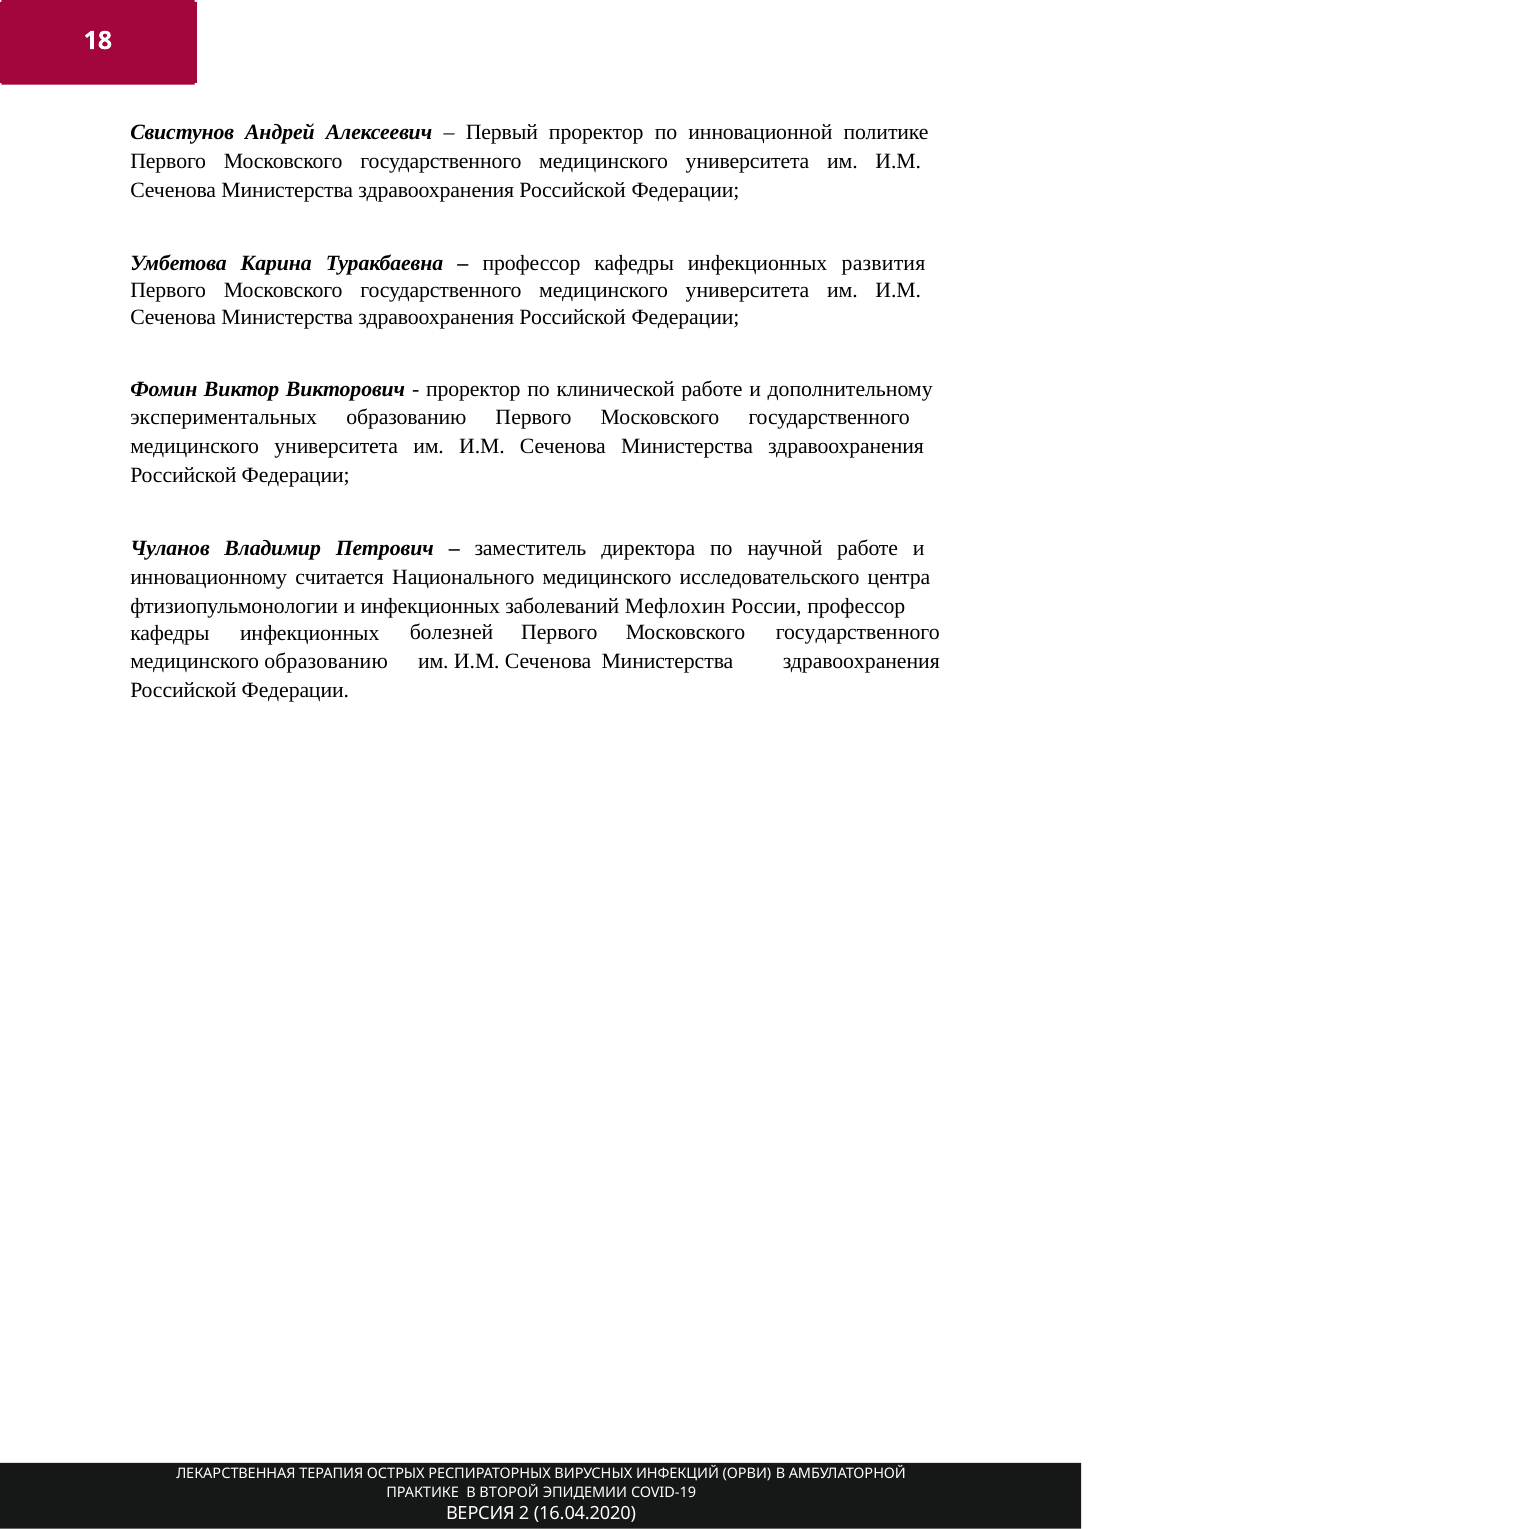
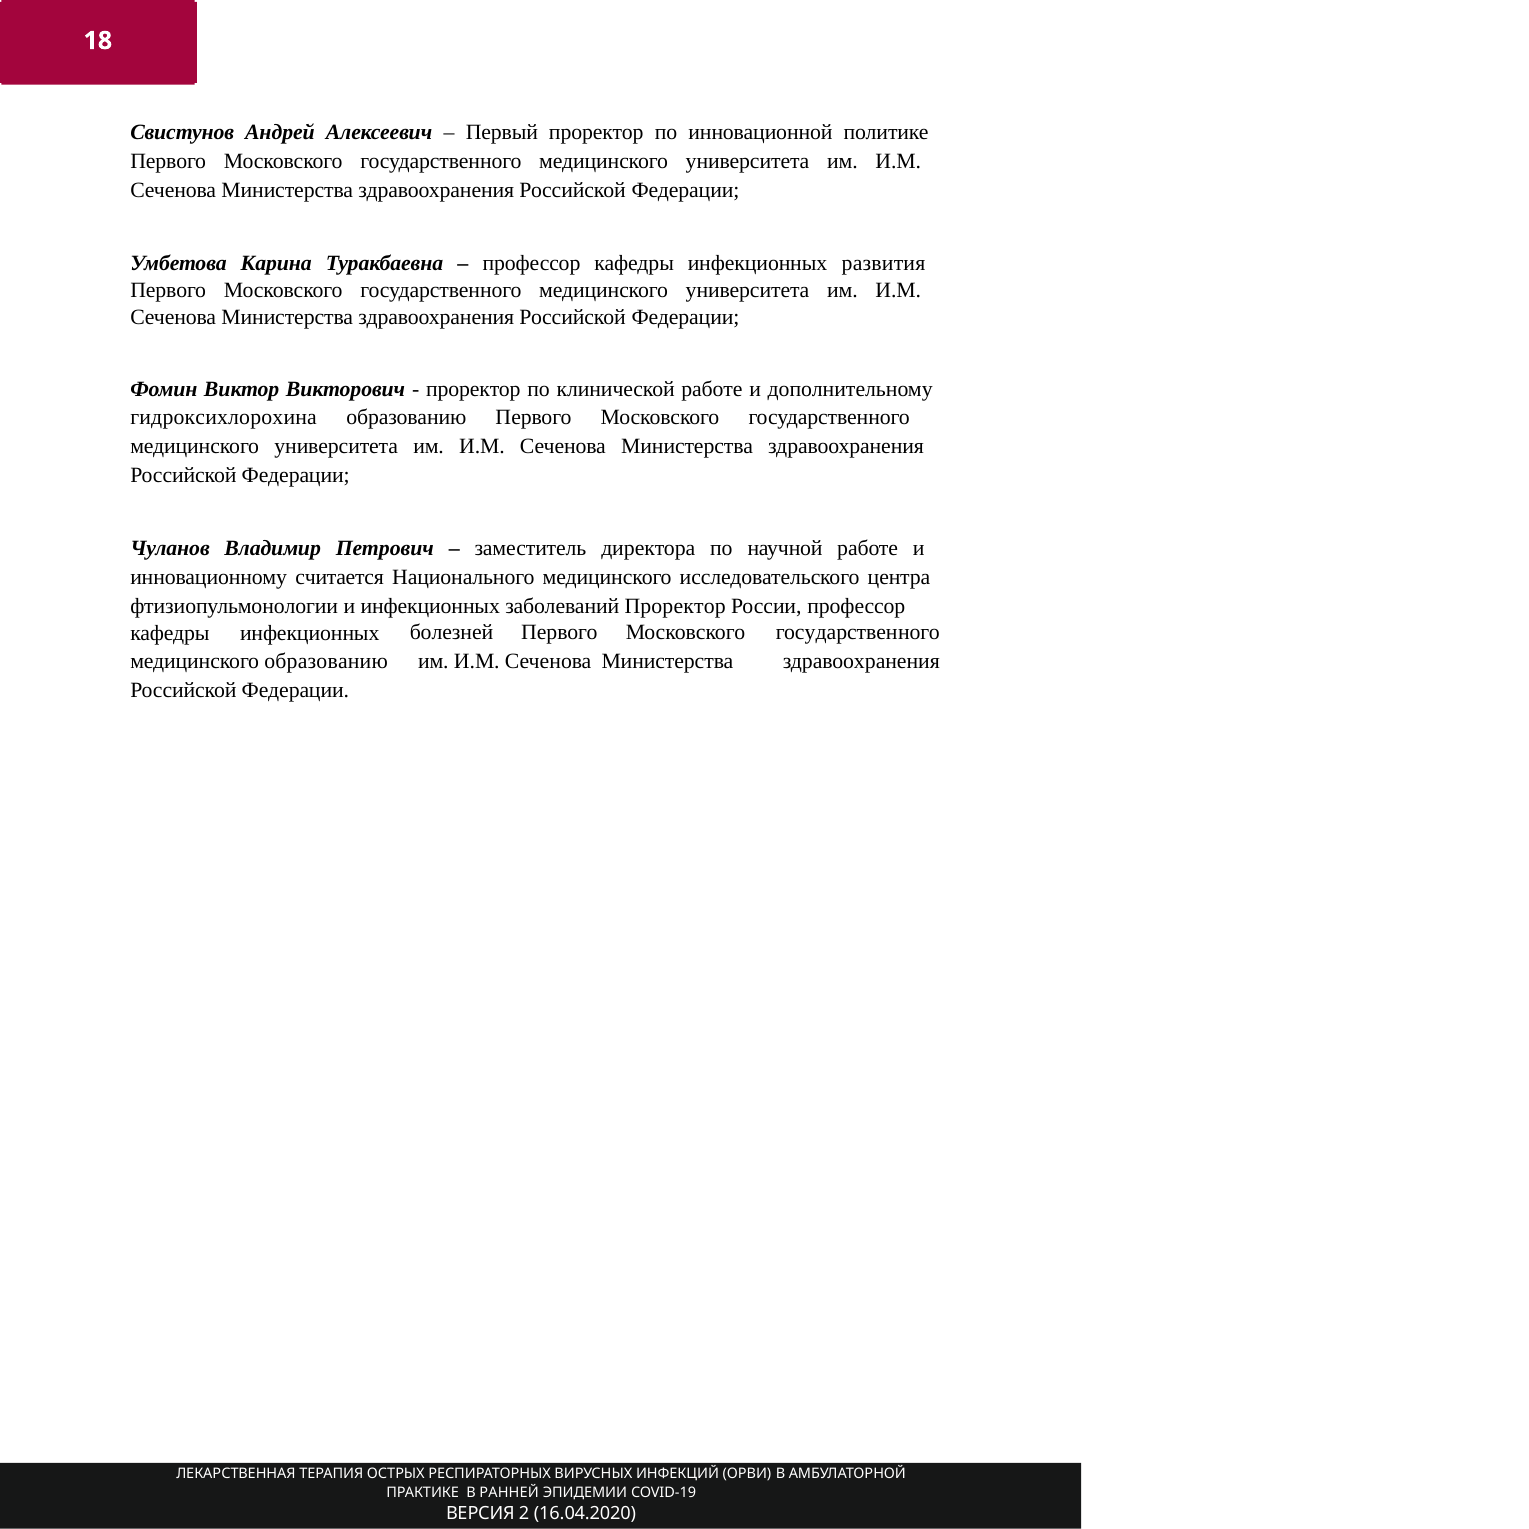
экспериментальных: экспериментальных -> гидроксихлорохина
заболеваний Мефлохин: Мефлохин -> Проректор
ВТОРОЙ: ВТОРОЙ -> РАННЕЙ
